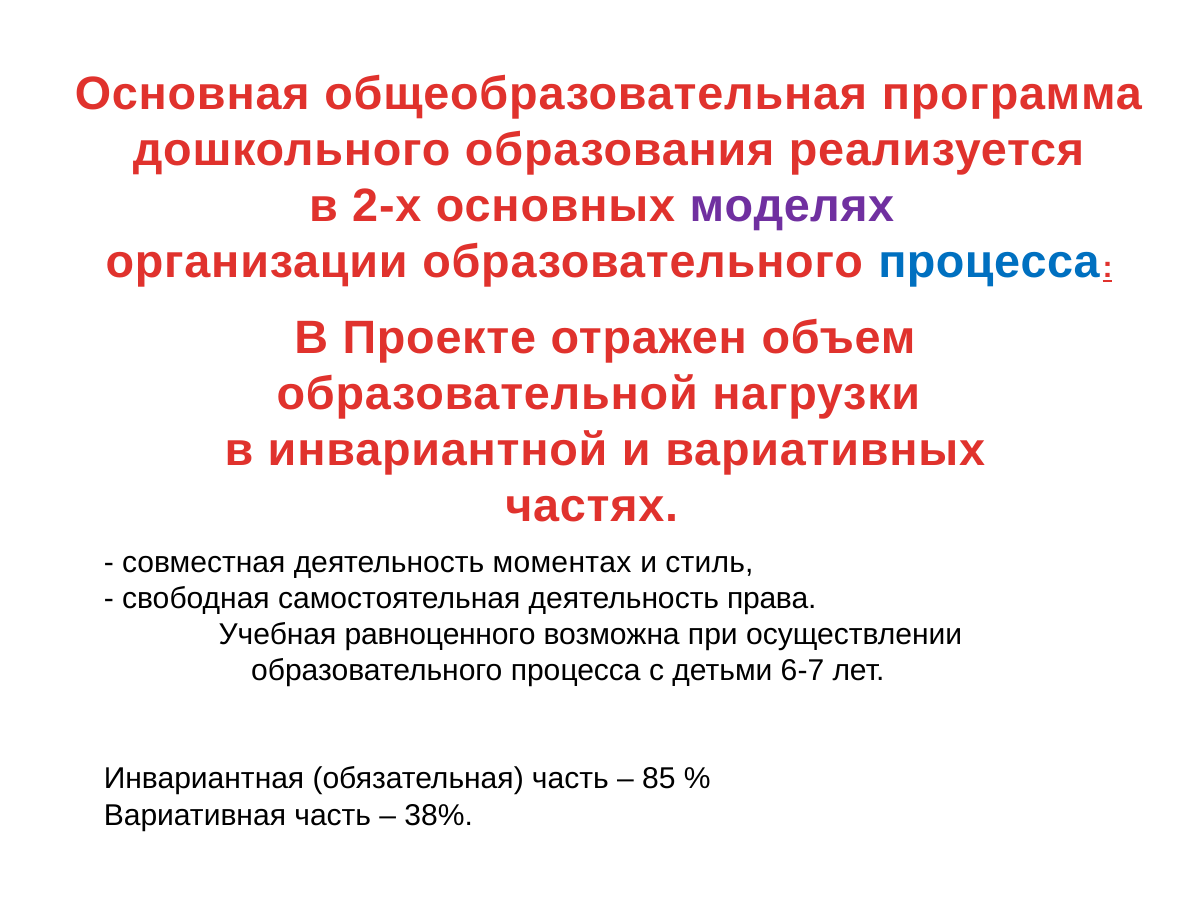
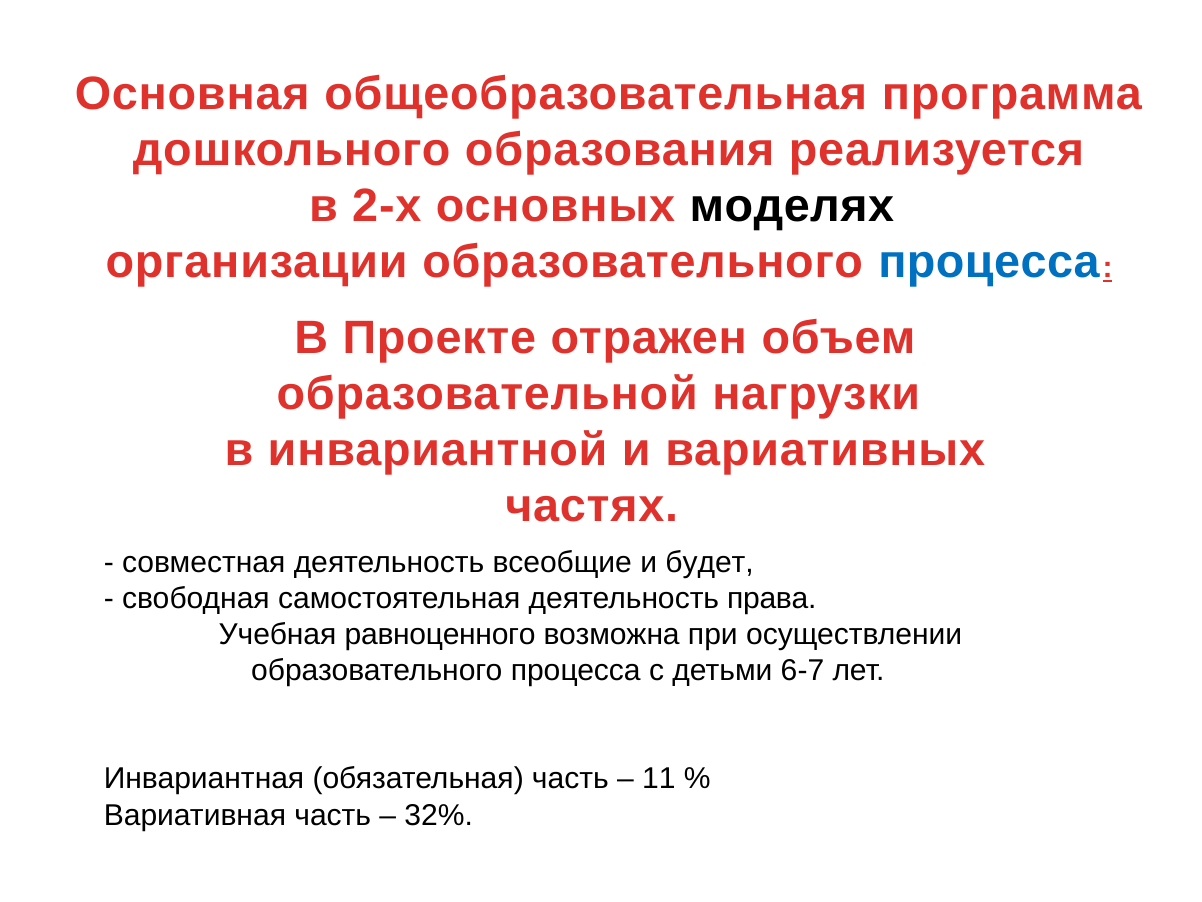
моделях colour: purple -> black
моментах: моментах -> всеобщие
стиль: стиль -> будет
85: 85 -> 11
38%: 38% -> 32%
